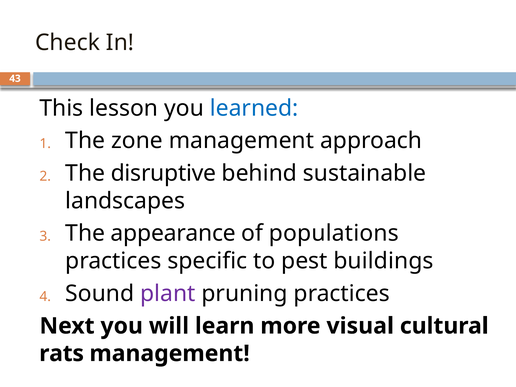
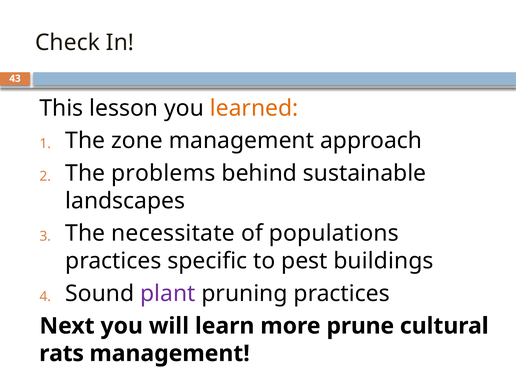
learned colour: blue -> orange
disruptive: disruptive -> problems
appearance: appearance -> necessitate
visual: visual -> prune
